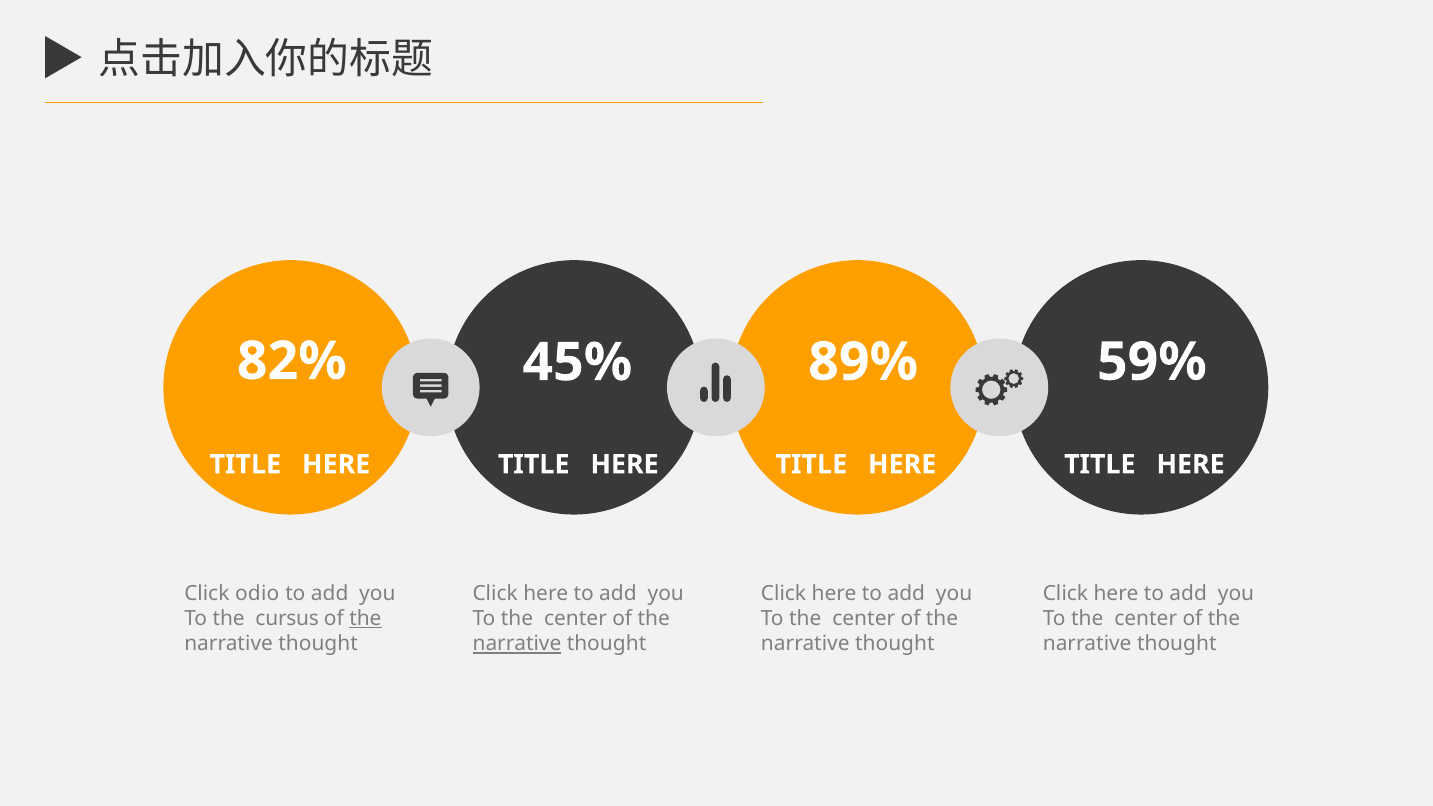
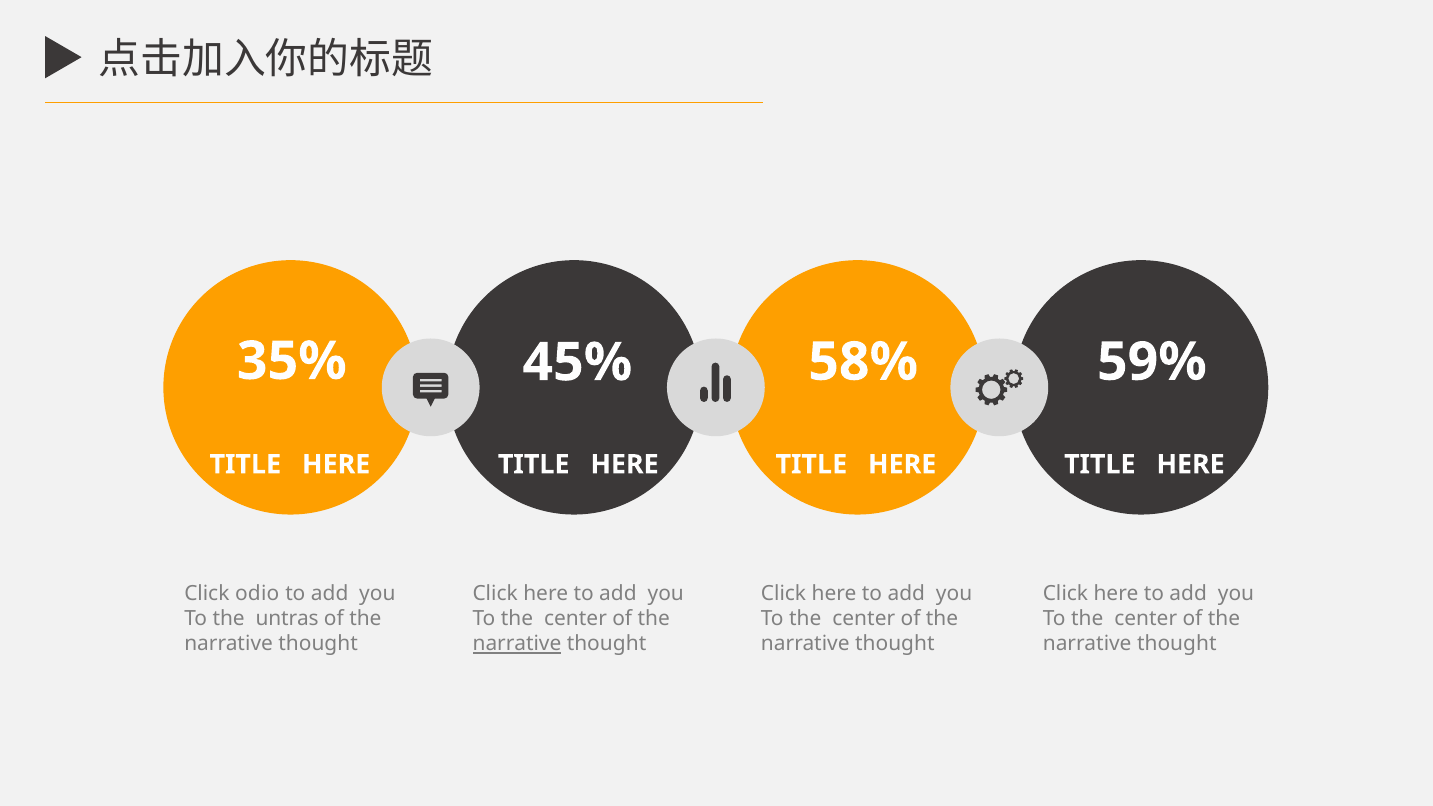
82%: 82% -> 35%
89%: 89% -> 58%
cursus: cursus -> untras
the at (365, 619) underline: present -> none
